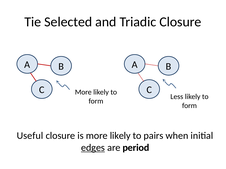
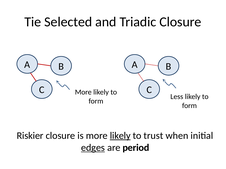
Useful: Useful -> Riskier
likely at (120, 136) underline: none -> present
pairs: pairs -> trust
